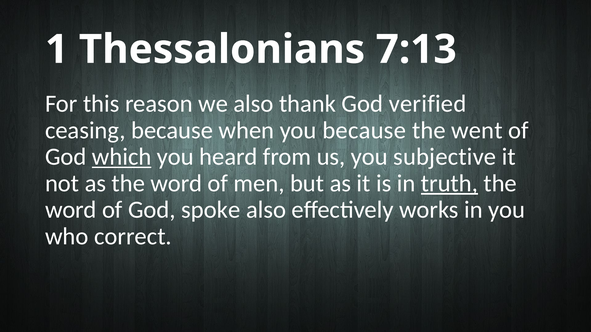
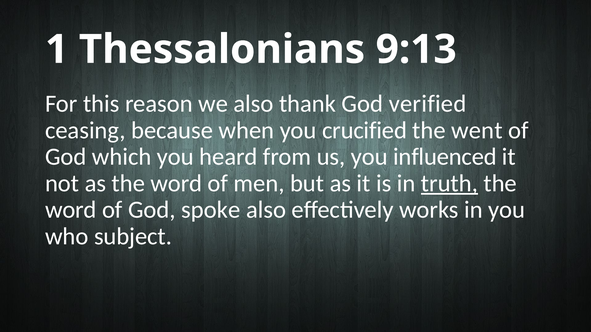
7:13: 7:13 -> 9:13
you because: because -> crucified
which underline: present -> none
subjective: subjective -> influenced
correct: correct -> subject
